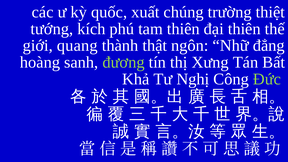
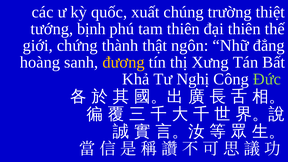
kích: kích -> bịnh
quang: quang -> chứng
đương colour: light green -> yellow
